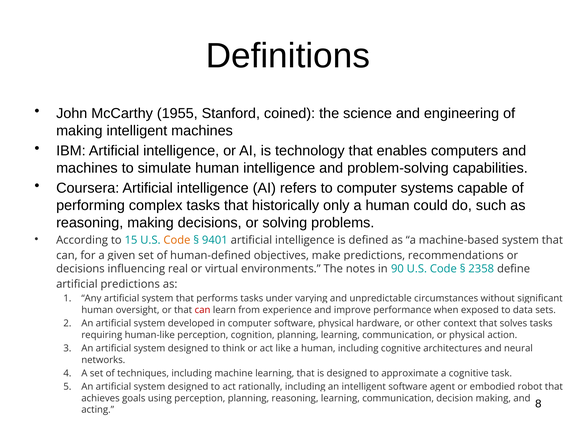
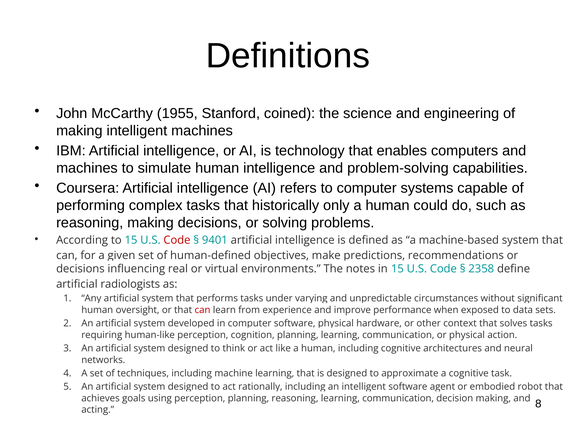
Code at (177, 240) colour: orange -> red
in 90: 90 -> 15
artificial predictions: predictions -> radiologists
